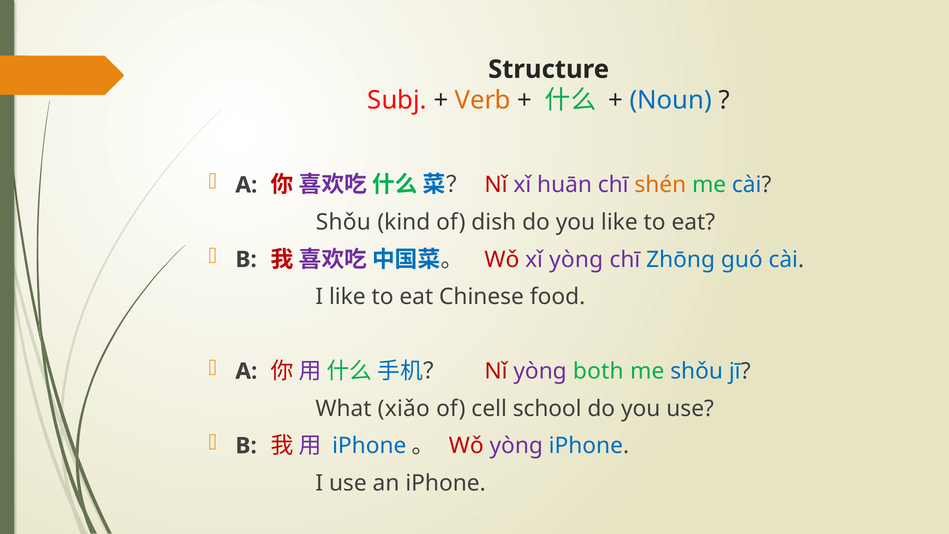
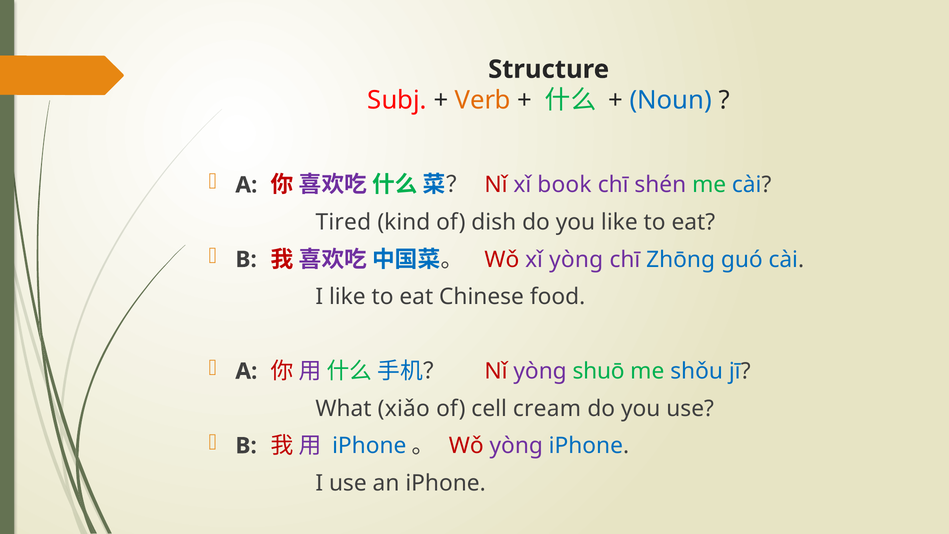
huān: huān -> book
shén colour: orange -> purple
Shǒu at (343, 222): Shǒu -> Tired
both: both -> shuō
school: school -> cream
